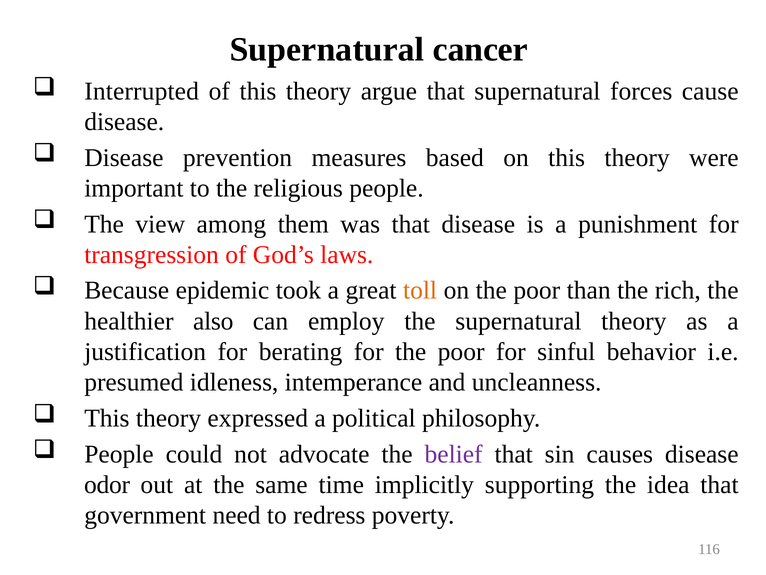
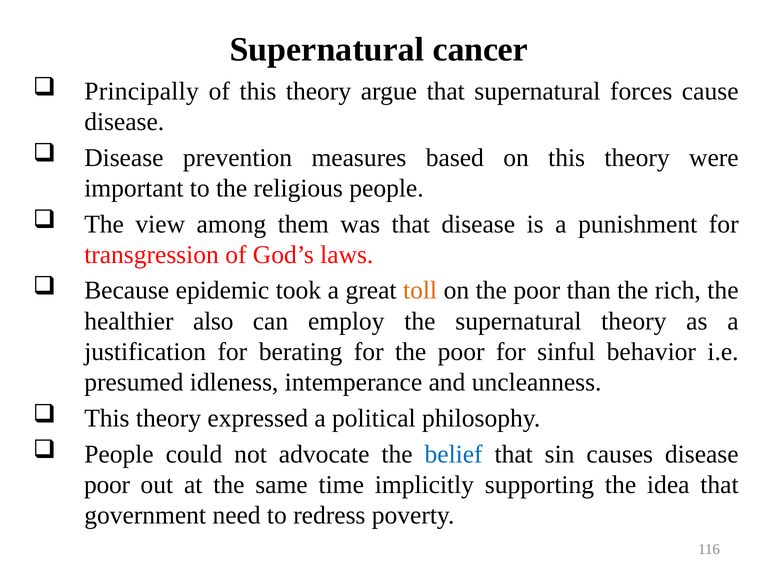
Interrupted: Interrupted -> Principally
belief colour: purple -> blue
odor at (107, 484): odor -> poor
